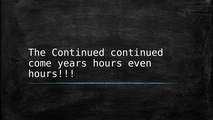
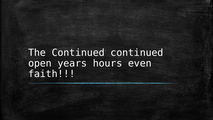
come: come -> open
hours at (52, 74): hours -> faith
